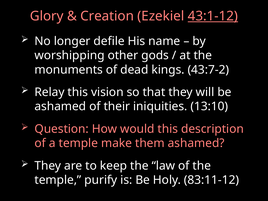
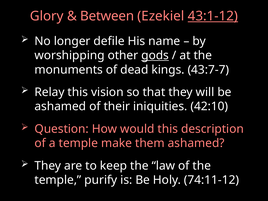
Creation: Creation -> Between
gods underline: none -> present
43:7-2: 43:7-2 -> 43:7-7
13:10: 13:10 -> 42:10
83:11-12: 83:11-12 -> 74:11-12
